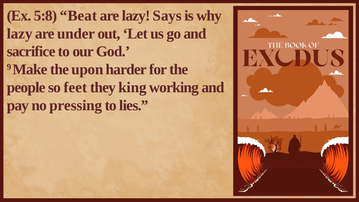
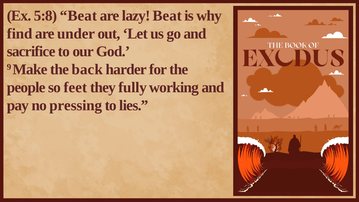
lazy Says: Says -> Beat
lazy at (20, 34): lazy -> find
upon: upon -> back
king: king -> fully
